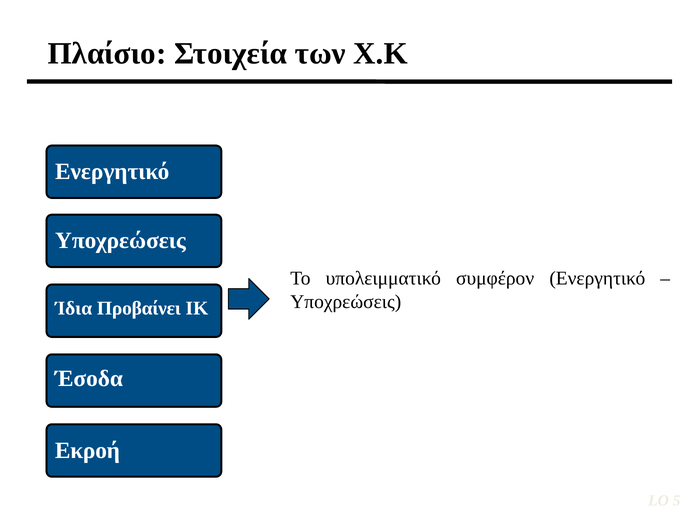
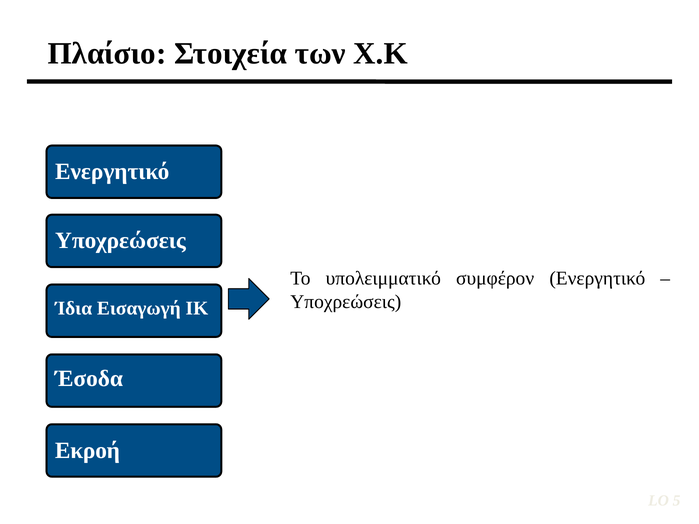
Προβαίνει: Προβαίνει -> Εισαγωγή
